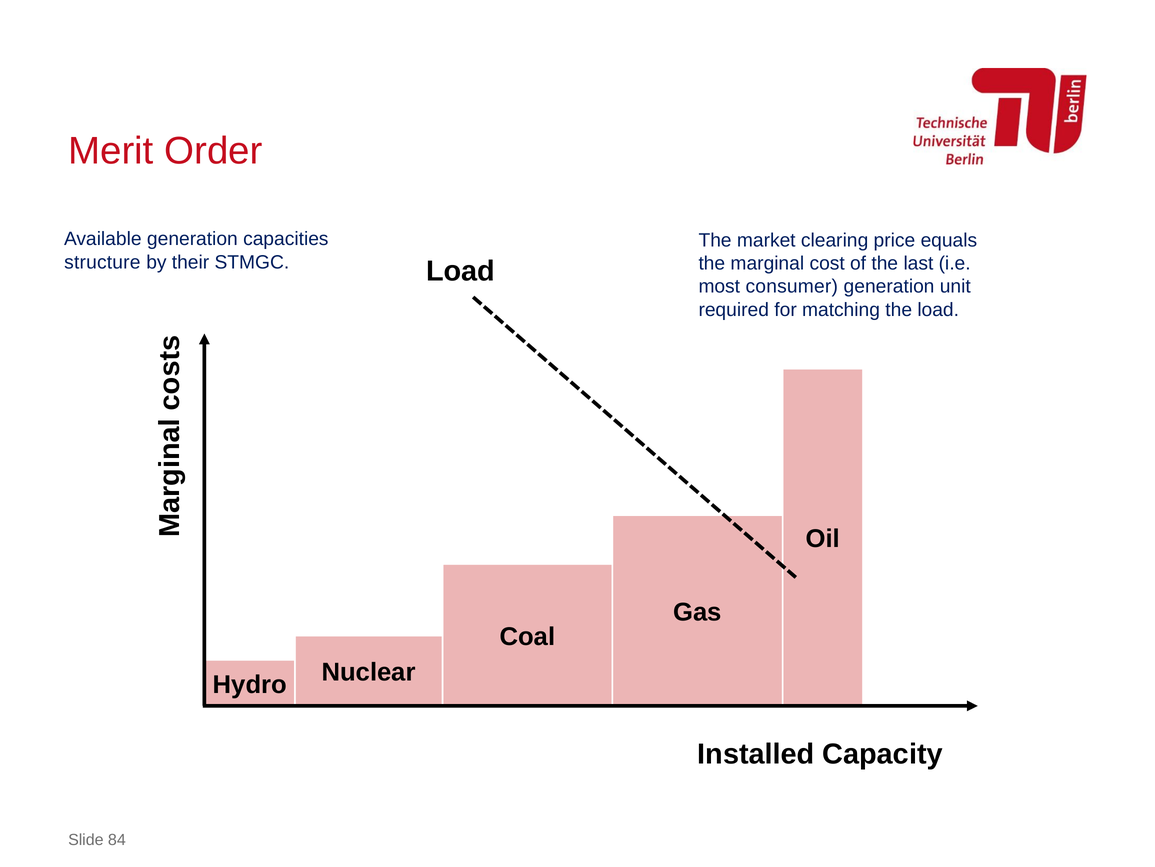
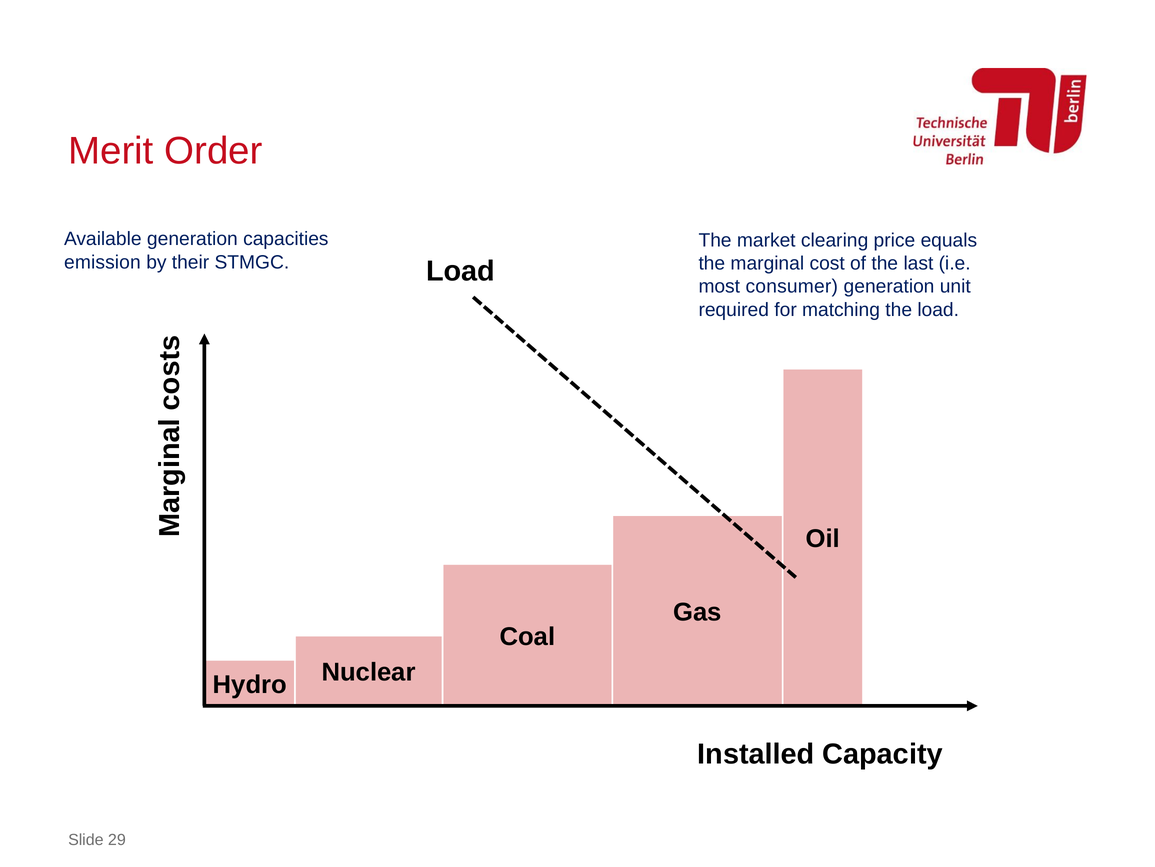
structure: structure -> emission
84: 84 -> 29
